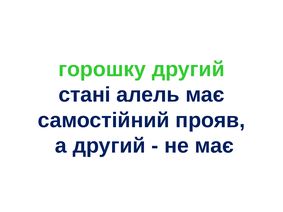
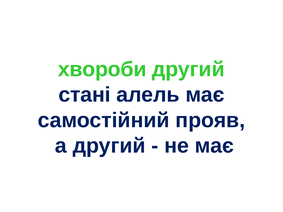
горошку: горошку -> хвороби
